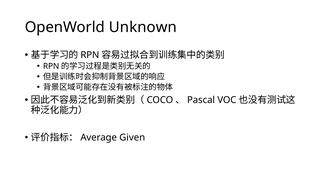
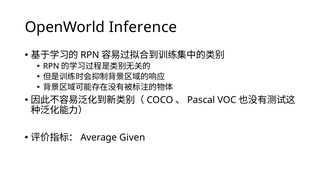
Unknown: Unknown -> Inference
